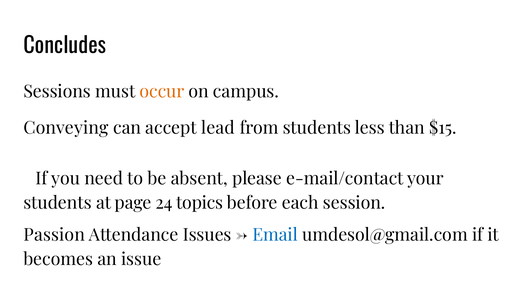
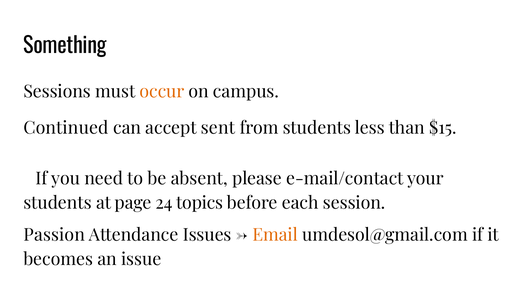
Concludes: Concludes -> Something
Conveying: Conveying -> Continued
lead: lead -> sent
Email colour: blue -> orange
